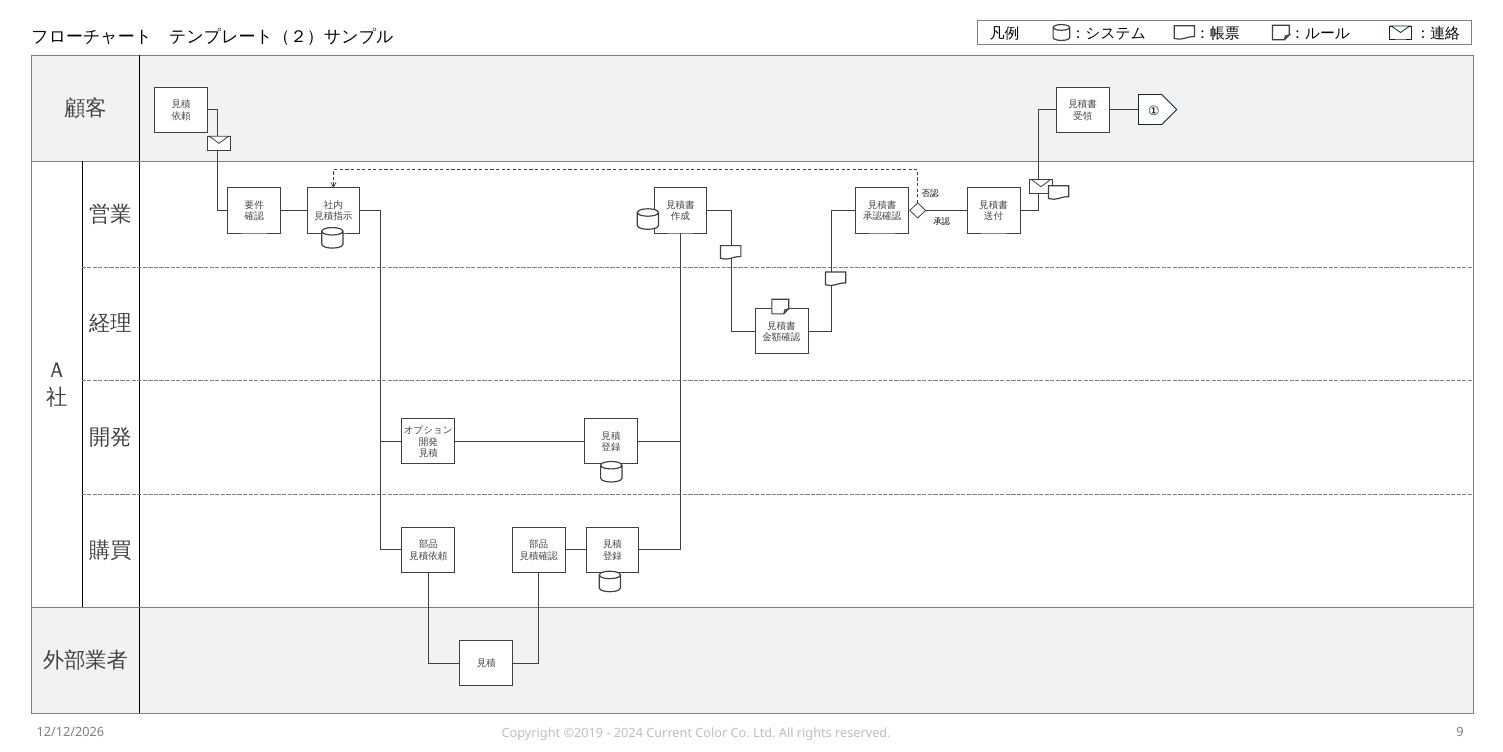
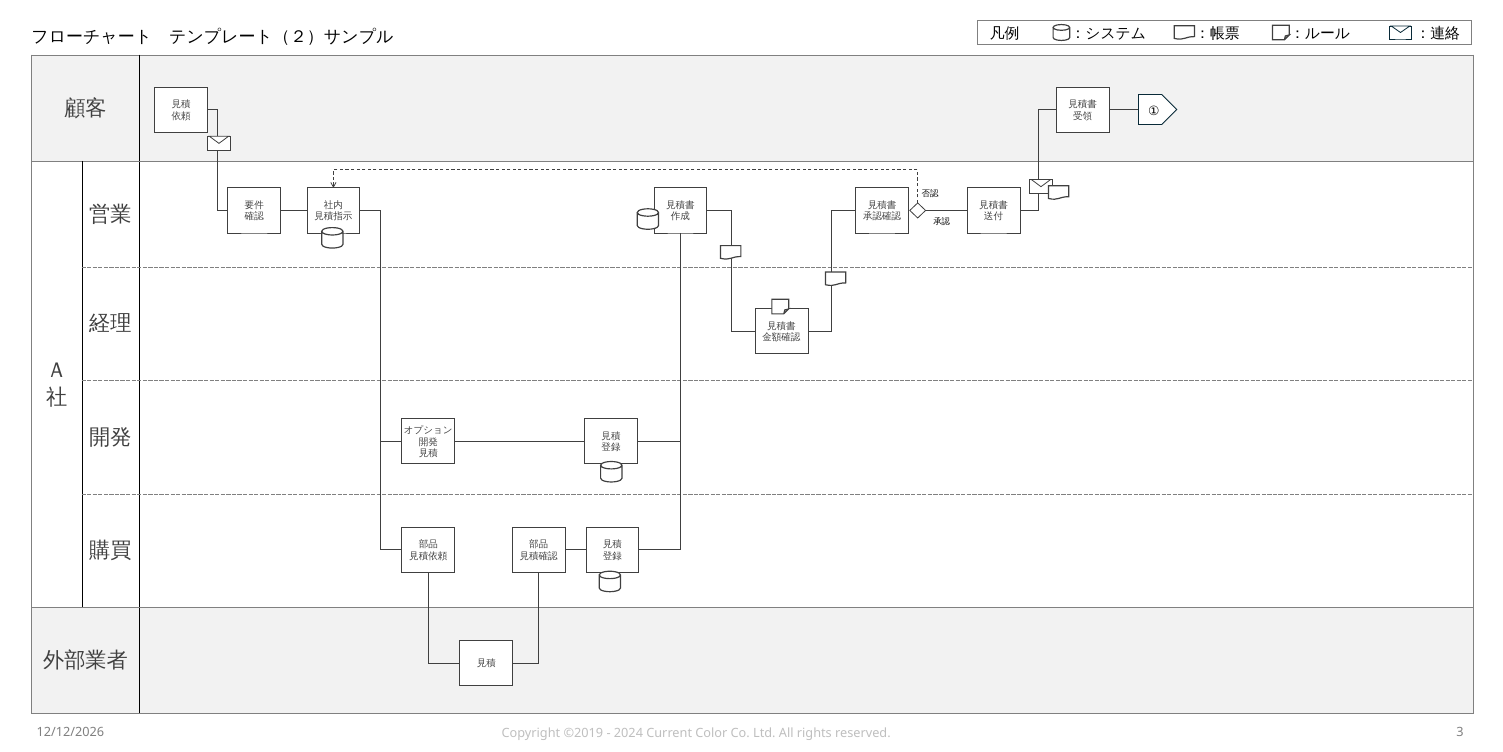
9: 9 -> 3
